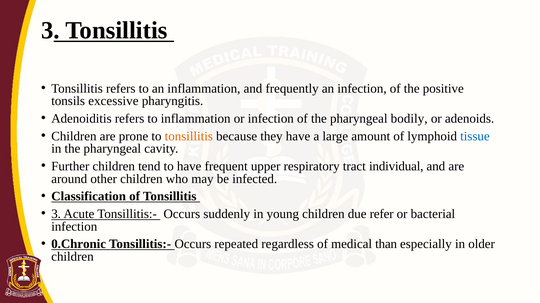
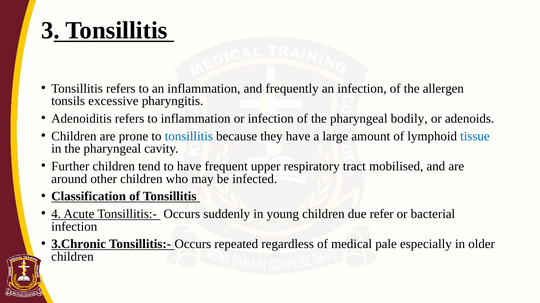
positive: positive -> allergen
tonsillitis at (189, 136) colour: orange -> blue
individual: individual -> mobilised
3 at (56, 214): 3 -> 4
0.Chronic: 0.Chronic -> 3.Chronic
than: than -> pale
